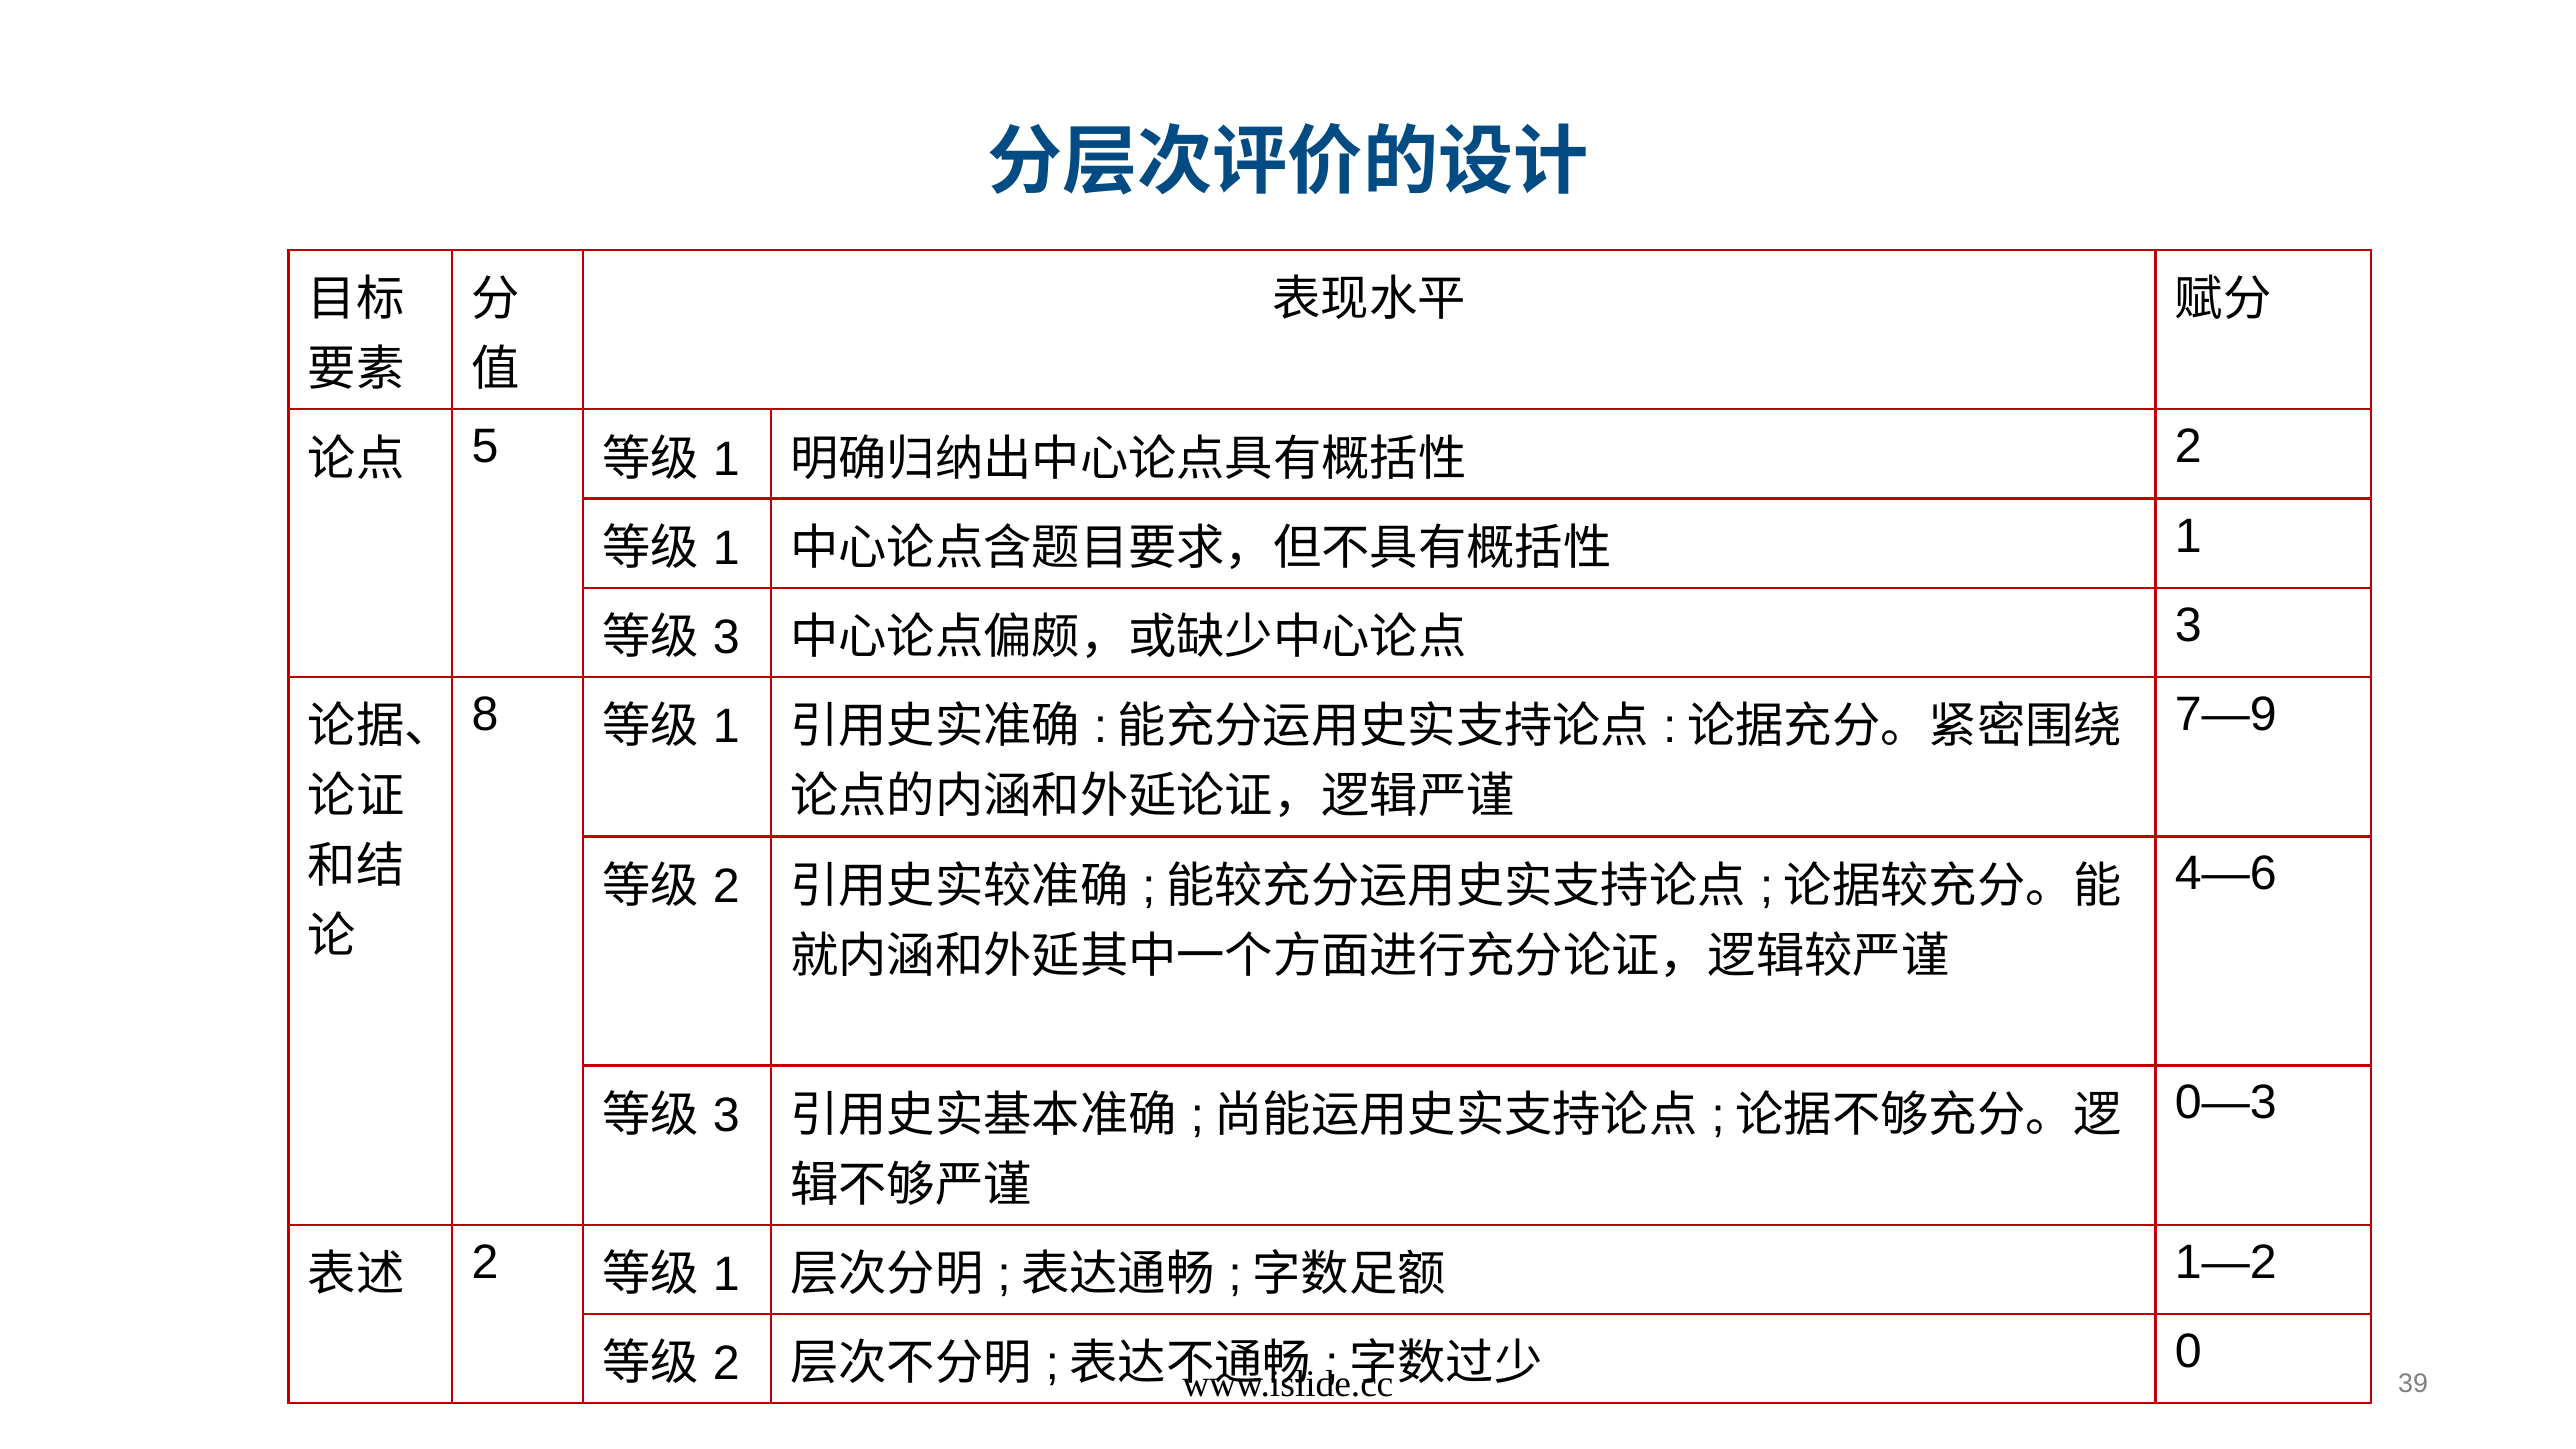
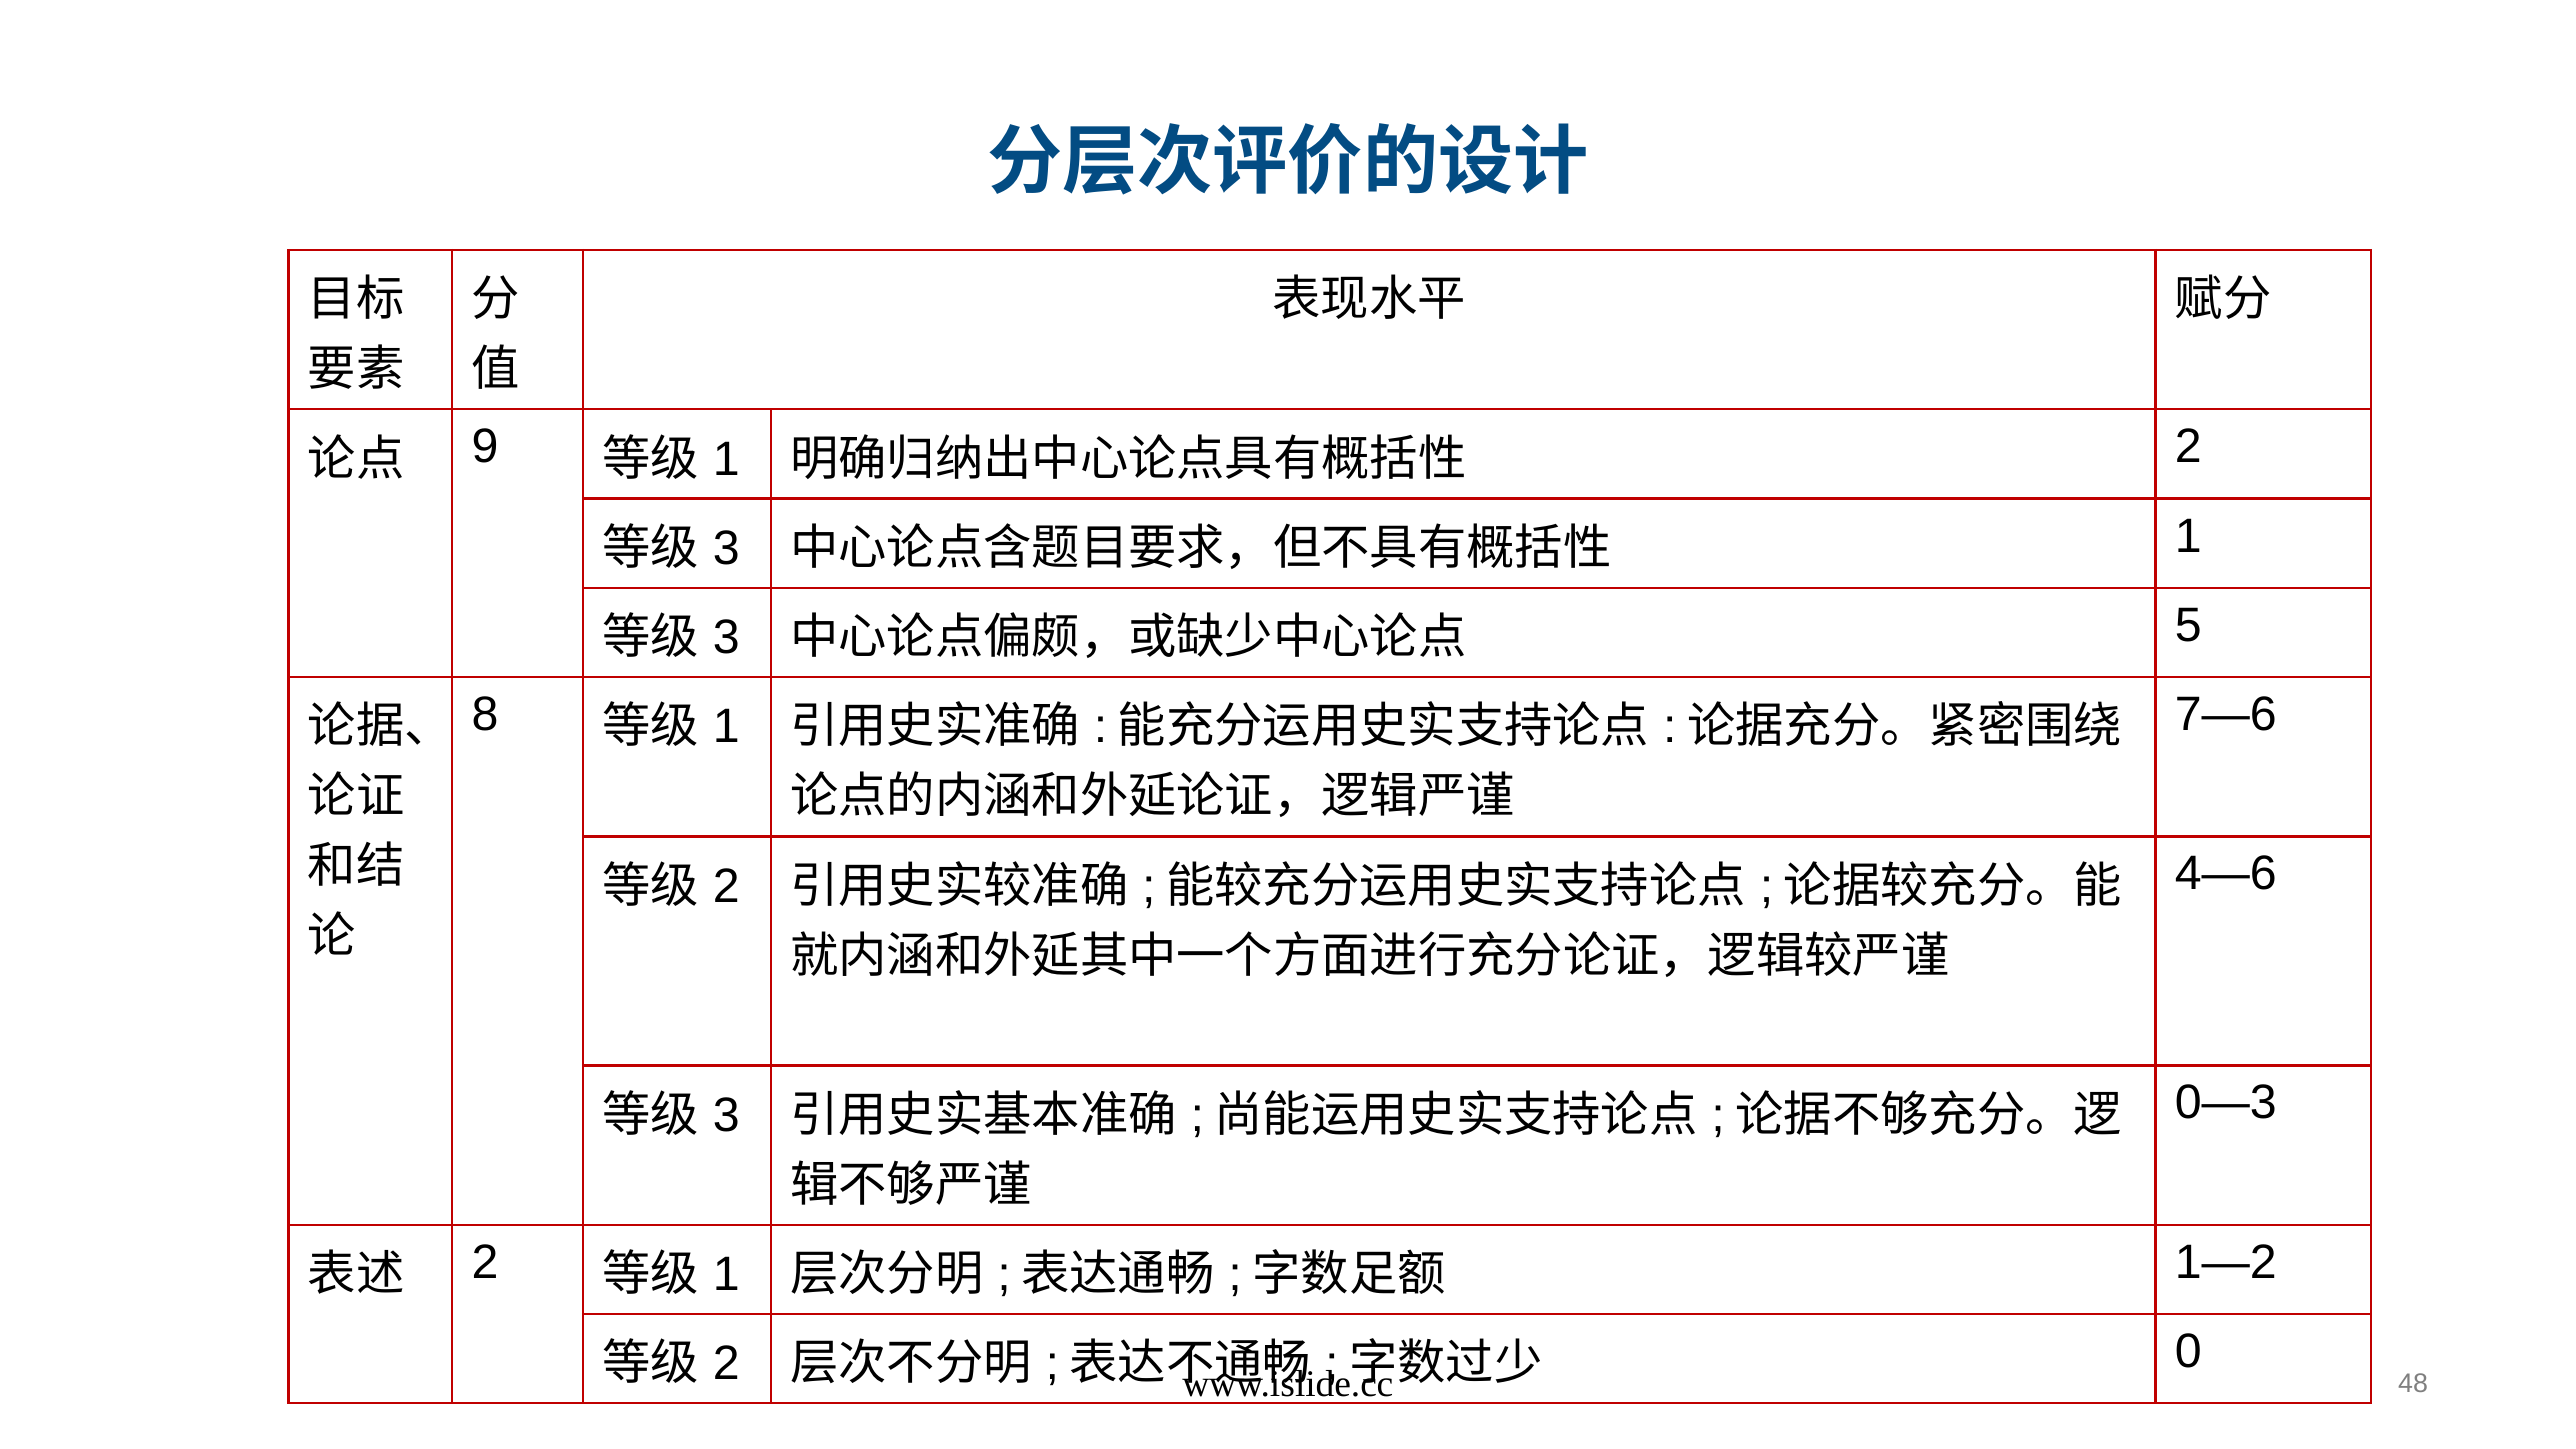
5: 5 -> 9
1 at (726, 548): 1 -> 3
3 at (2188, 625): 3 -> 5
7—9: 7—9 -> 7—6
39: 39 -> 48
